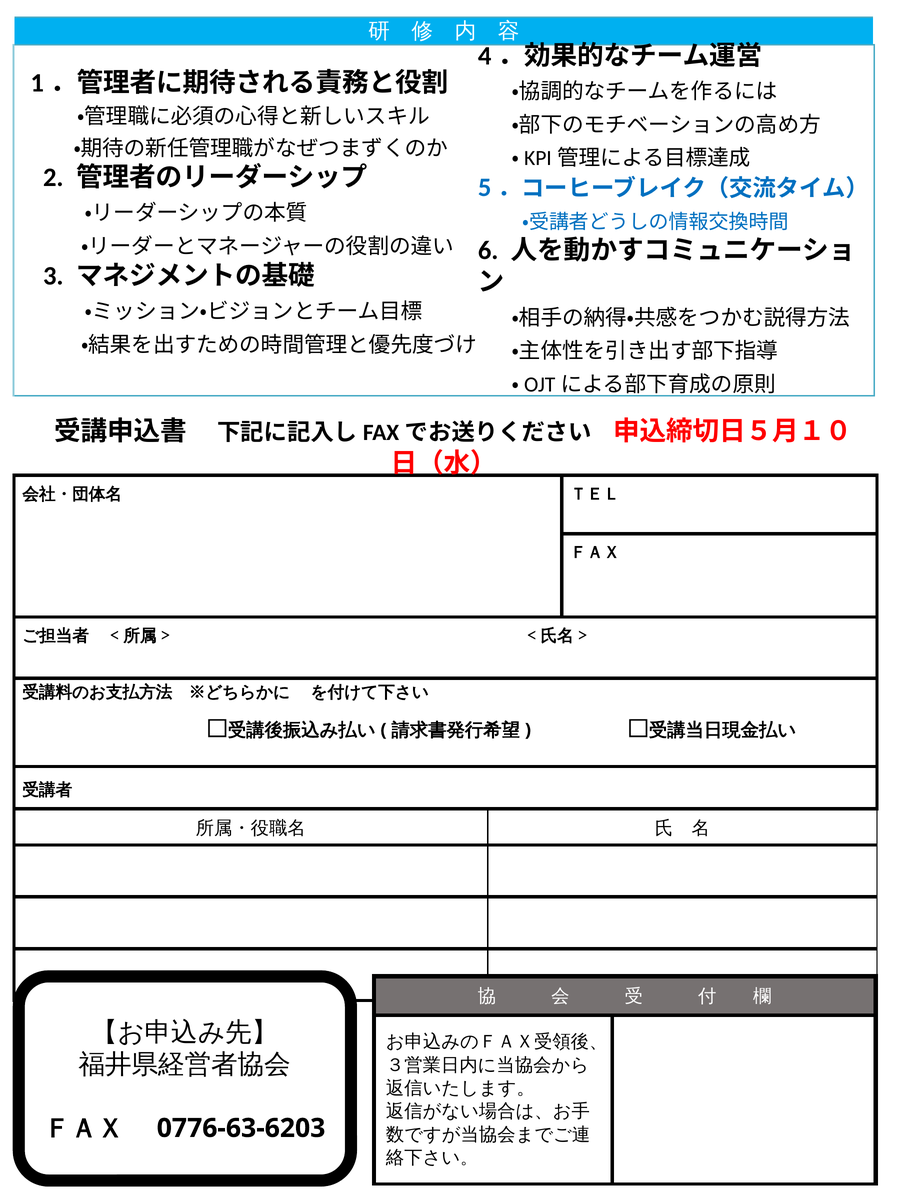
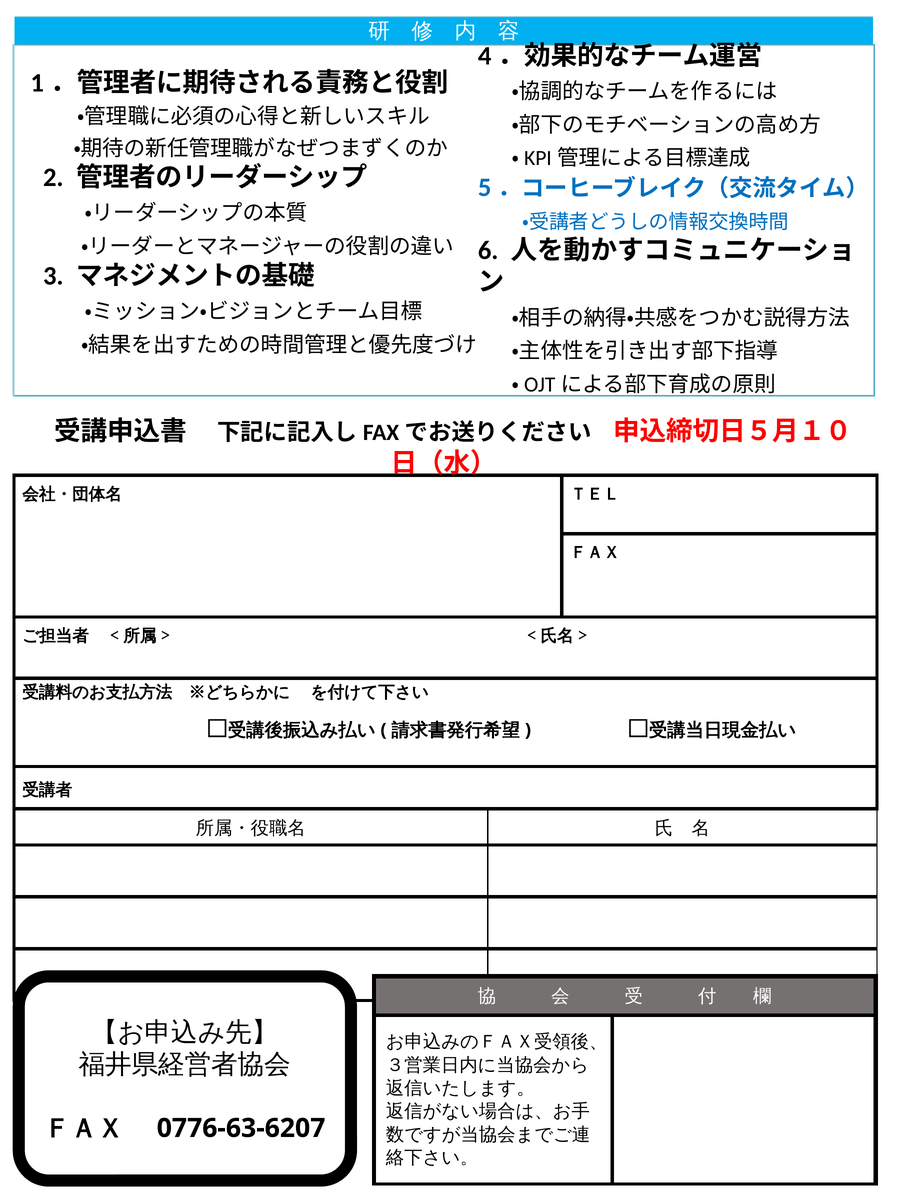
0776-63-6203: 0776-63-6203 -> 0776-63-6207
